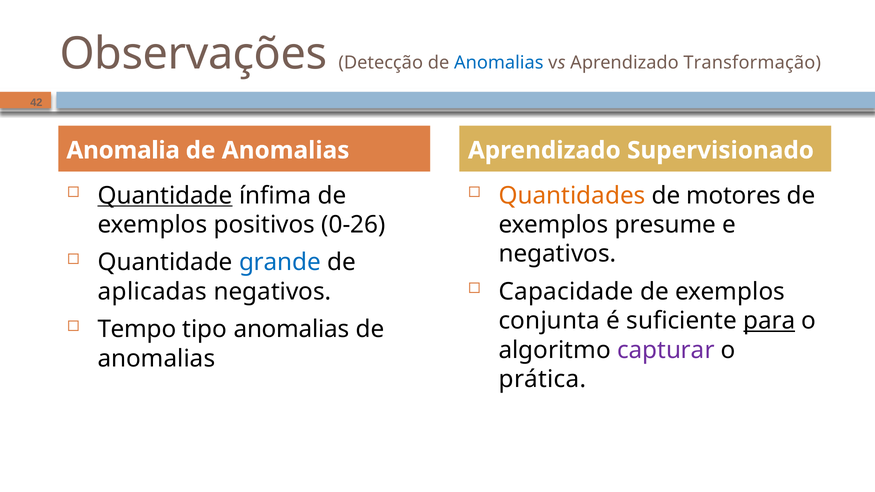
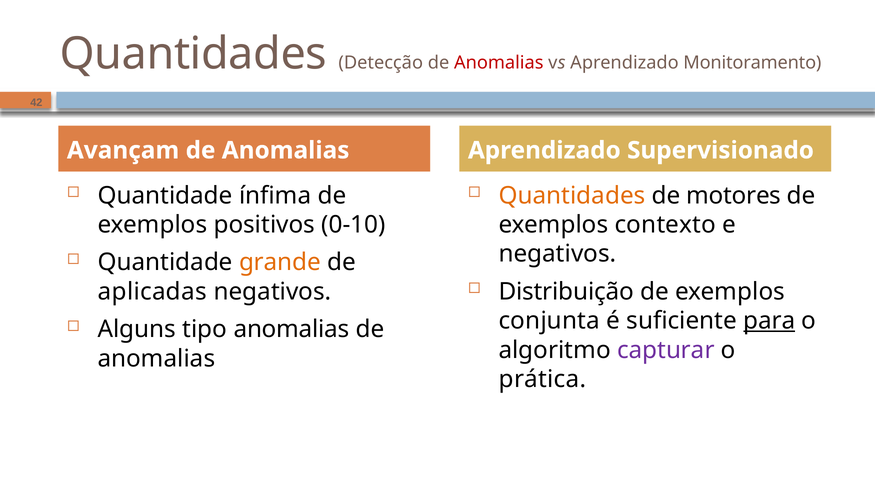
Observações at (193, 54): Observações -> Quantidades
Anomalias at (499, 63) colour: blue -> red
Transformação: Transformação -> Monitoramento
Anomalia: Anomalia -> Avançam
Quantidade at (165, 196) underline: present -> none
0-26: 0-26 -> 0-10
presume: presume -> contexto
grande colour: blue -> orange
Capacidade: Capacidade -> Distribuição
Tempo: Tempo -> Alguns
